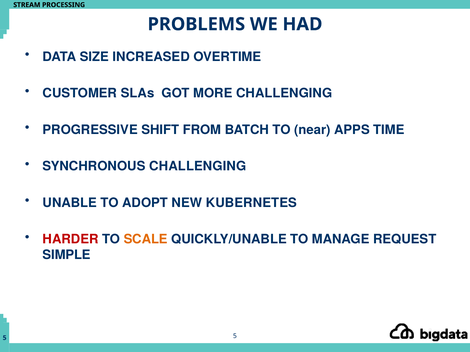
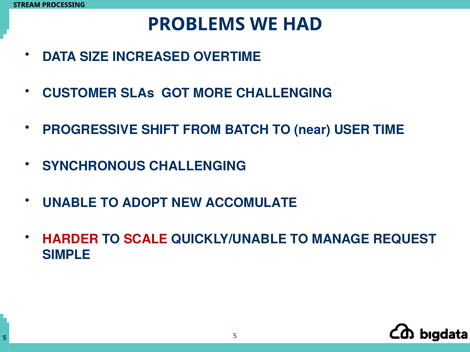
APPS: APPS -> USER
KUBERNETES: KUBERNETES -> ACCOMULATE
SCALE colour: orange -> red
